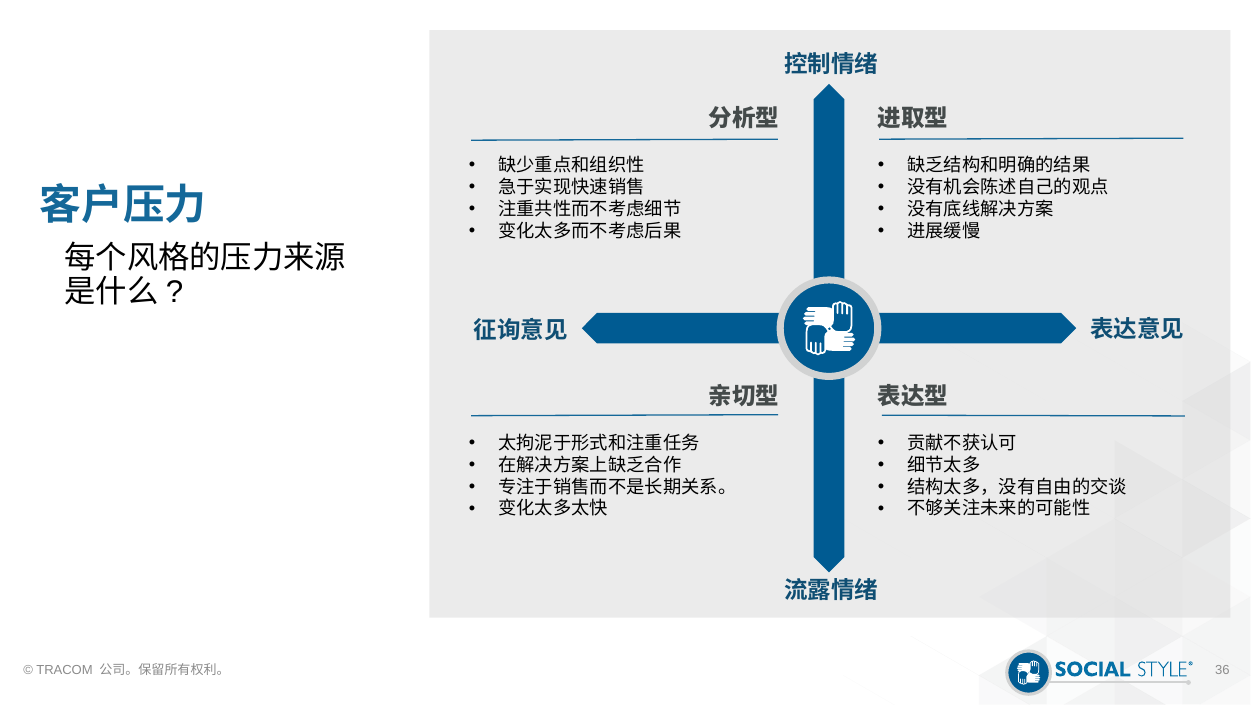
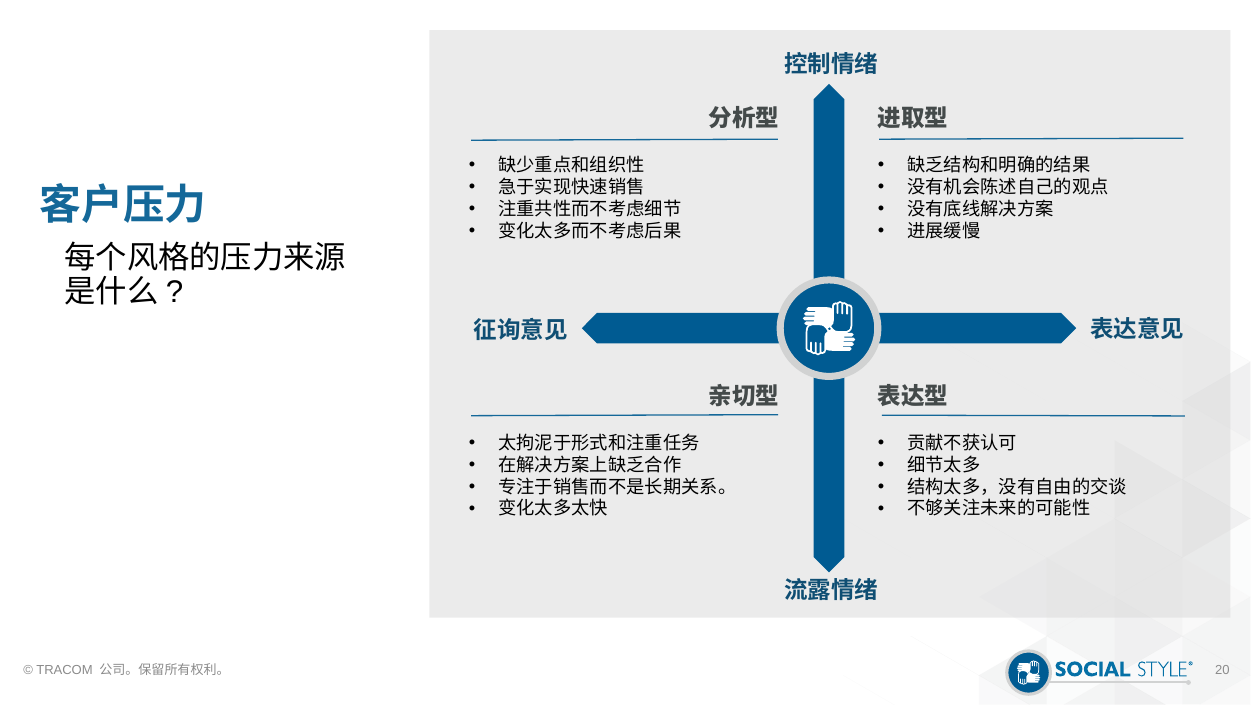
36: 36 -> 20
